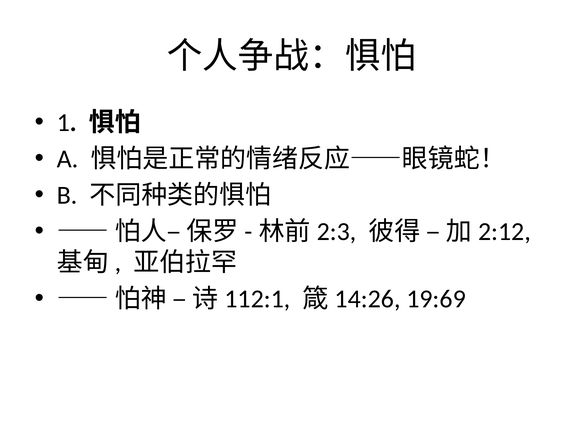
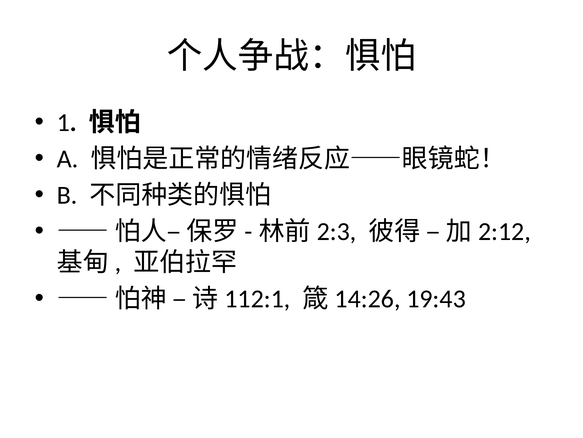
19:69: 19:69 -> 19:43
